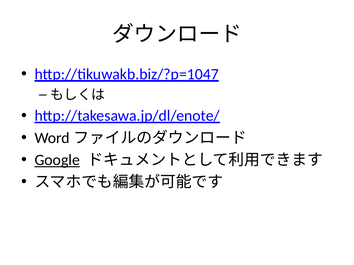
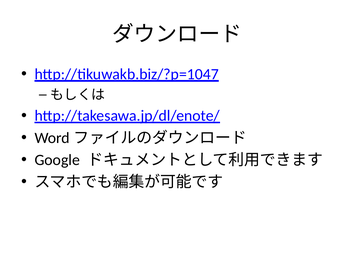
Google underline: present -> none
